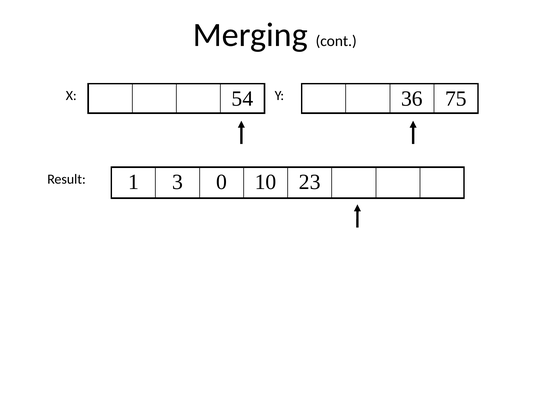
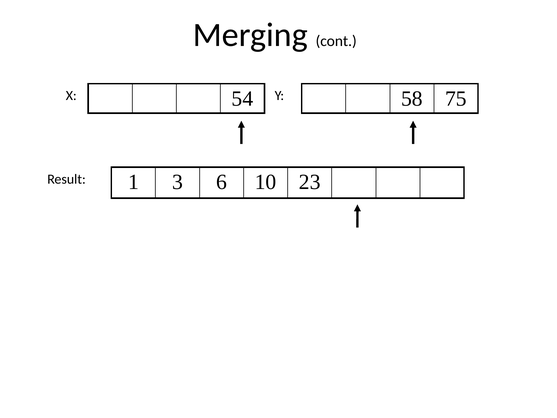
36: 36 -> 58
0: 0 -> 6
